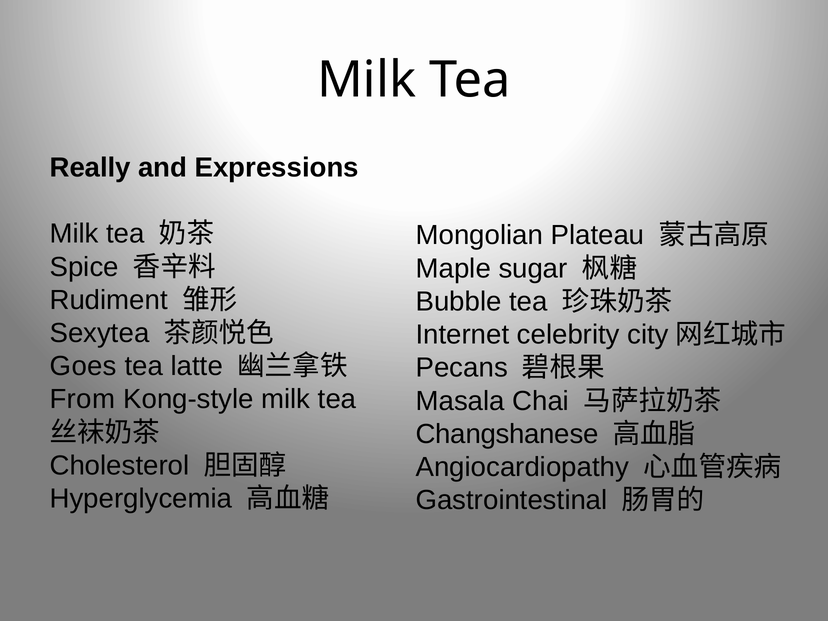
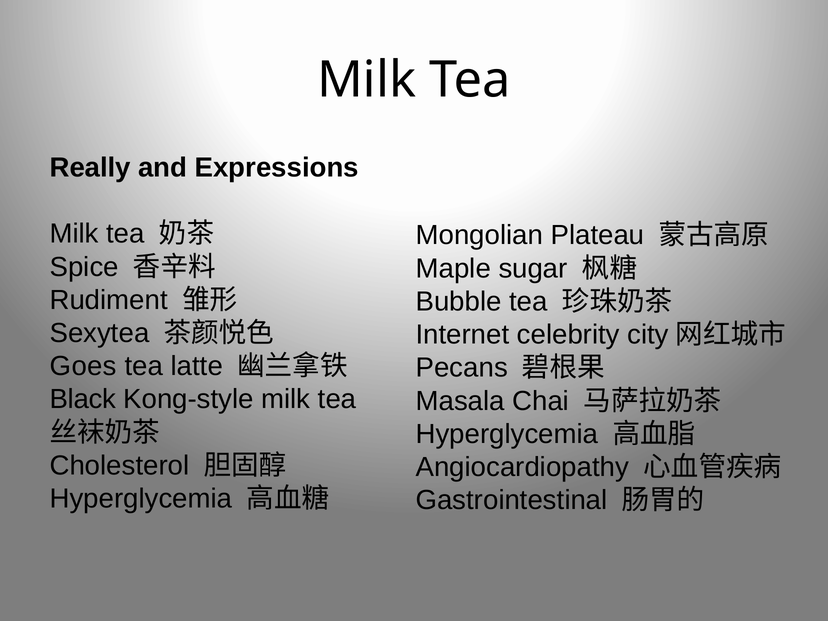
From: From -> Black
Changshanese at (507, 434): Changshanese -> Hyperglycemia
